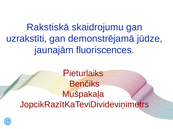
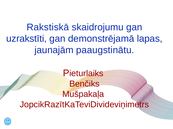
jūdze: jūdze -> lapas
fluoriscences: fluoriscences -> paaugstinātu
